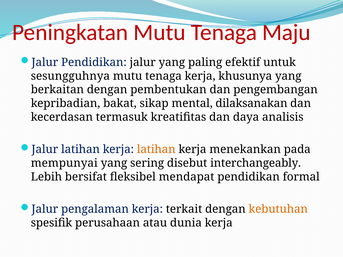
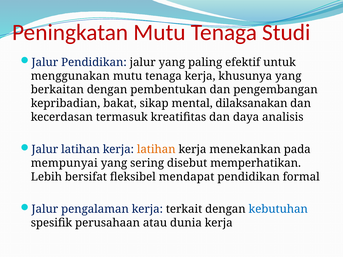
Maju: Maju -> Studi
sesungguhnya: sesungguhnya -> menggunakan
interchangeably: interchangeably -> memperhatikan
kebutuhan colour: orange -> blue
